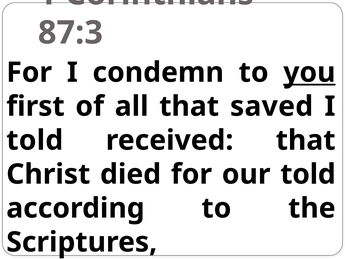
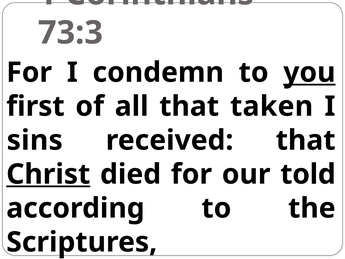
87:3: 87:3 -> 73:3
saved: saved -> taken
told at (35, 140): told -> sins
Christ underline: none -> present
